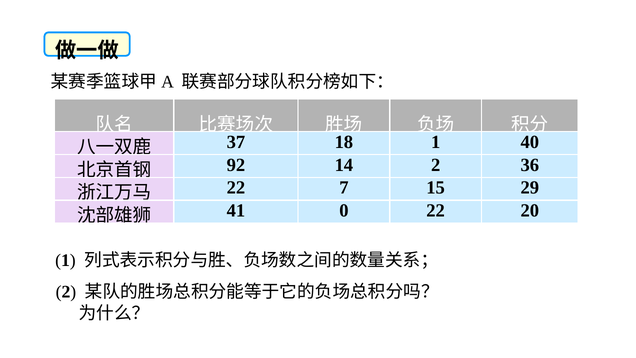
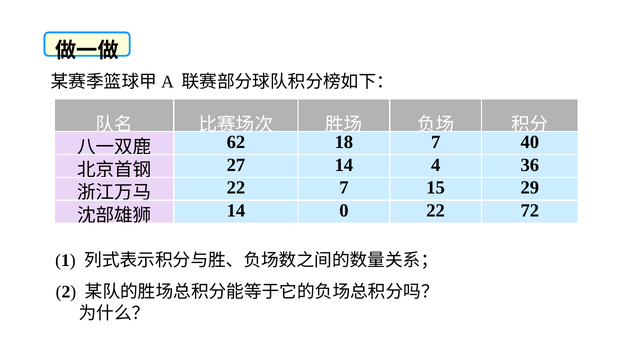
37: 37 -> 62
18 1: 1 -> 7
92: 92 -> 27
14 2: 2 -> 4
41 at (236, 211): 41 -> 14
20: 20 -> 72
